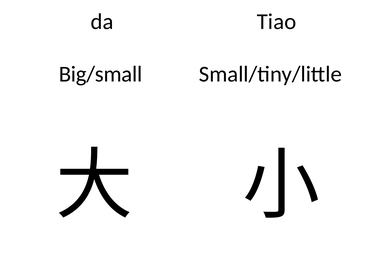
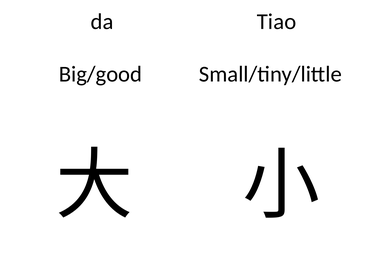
Big/small: Big/small -> Big/good
